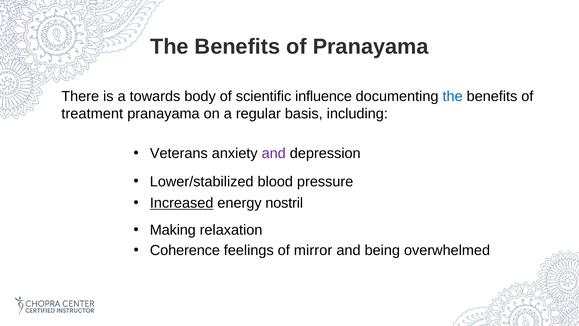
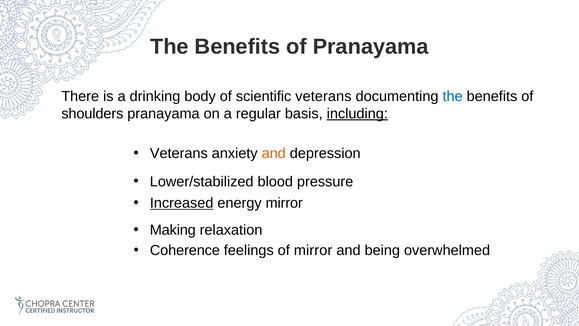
towards: towards -> drinking
scientific influence: influence -> veterans
treatment: treatment -> shoulders
including underline: none -> present
and at (274, 153) colour: purple -> orange
energy nostril: nostril -> mirror
